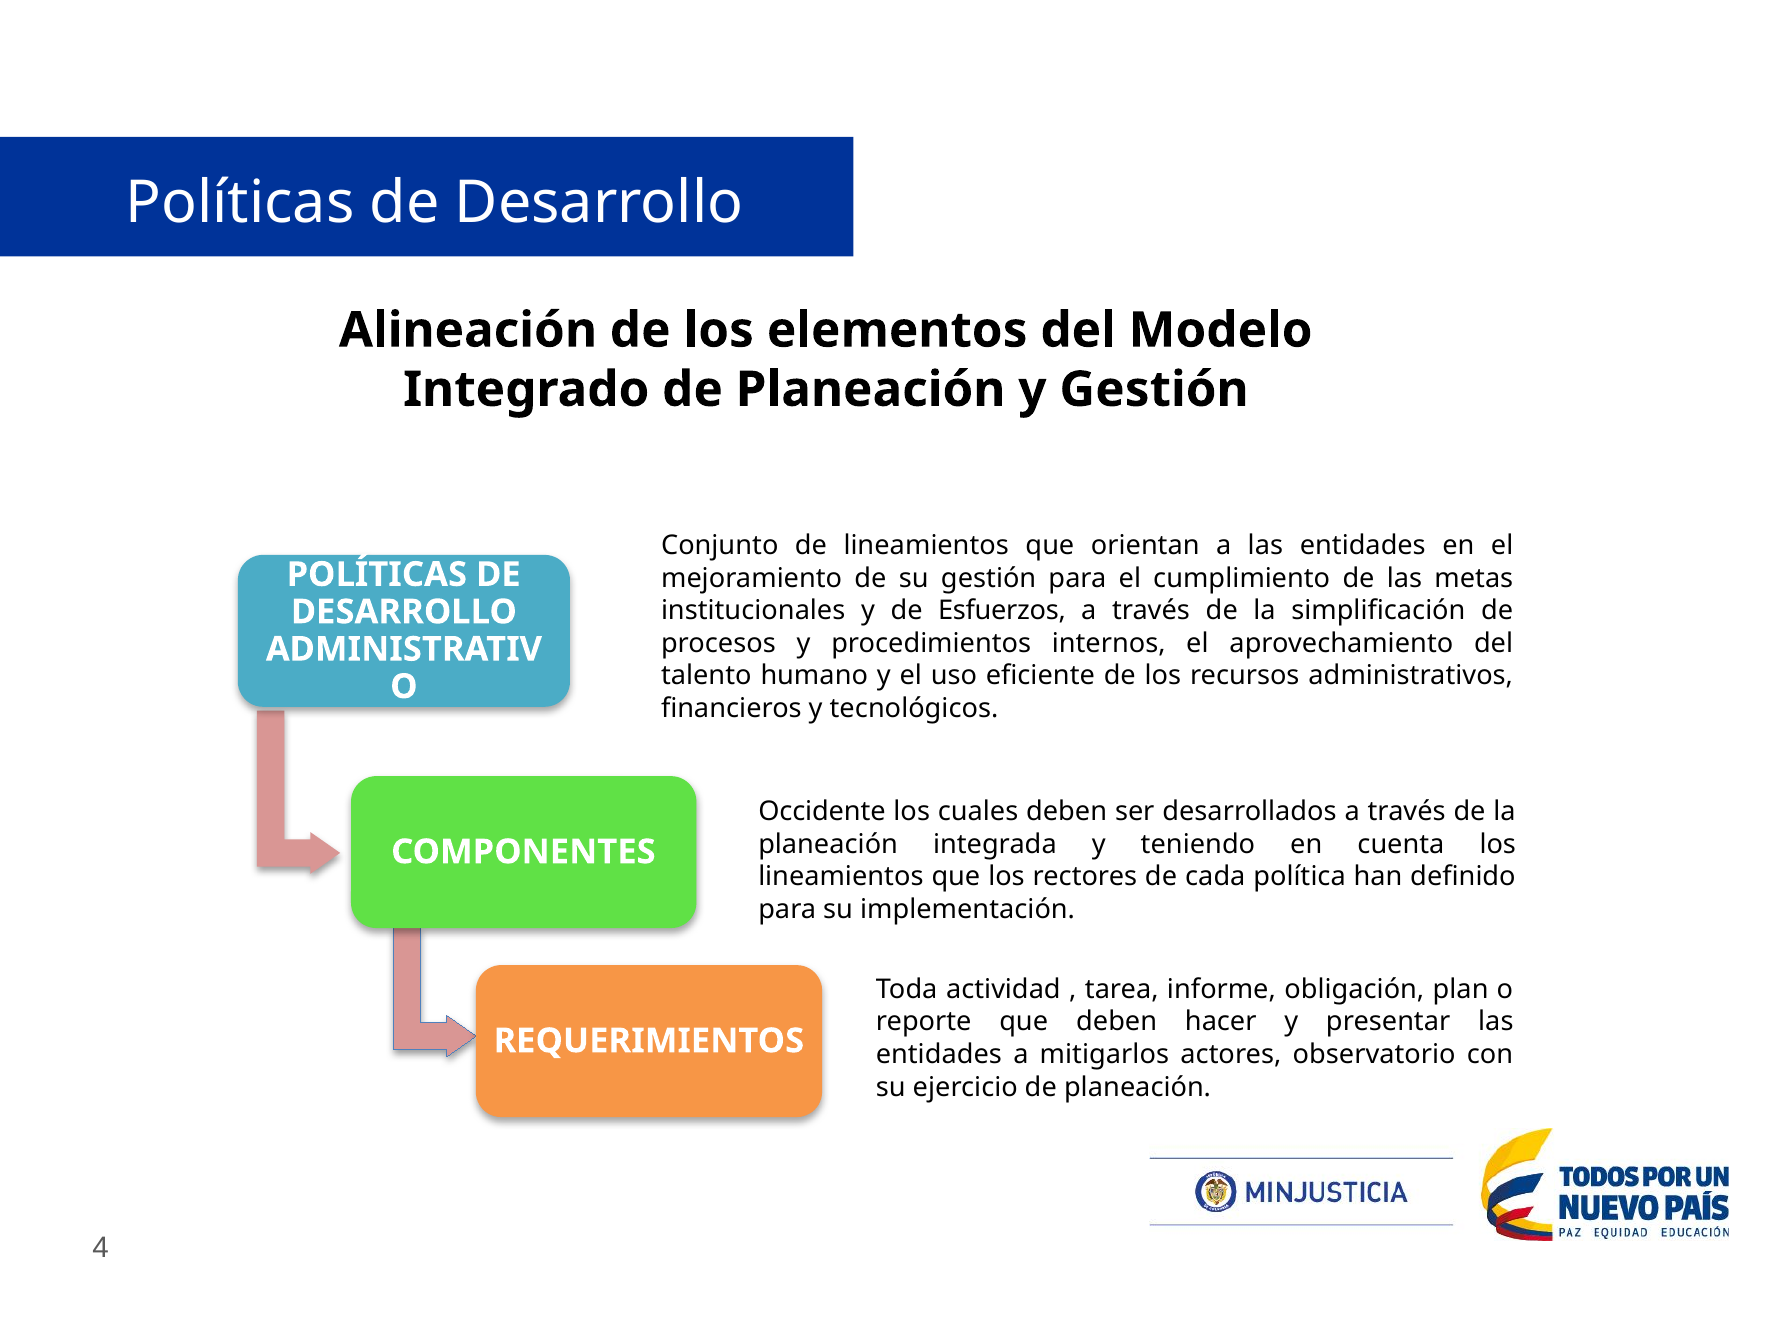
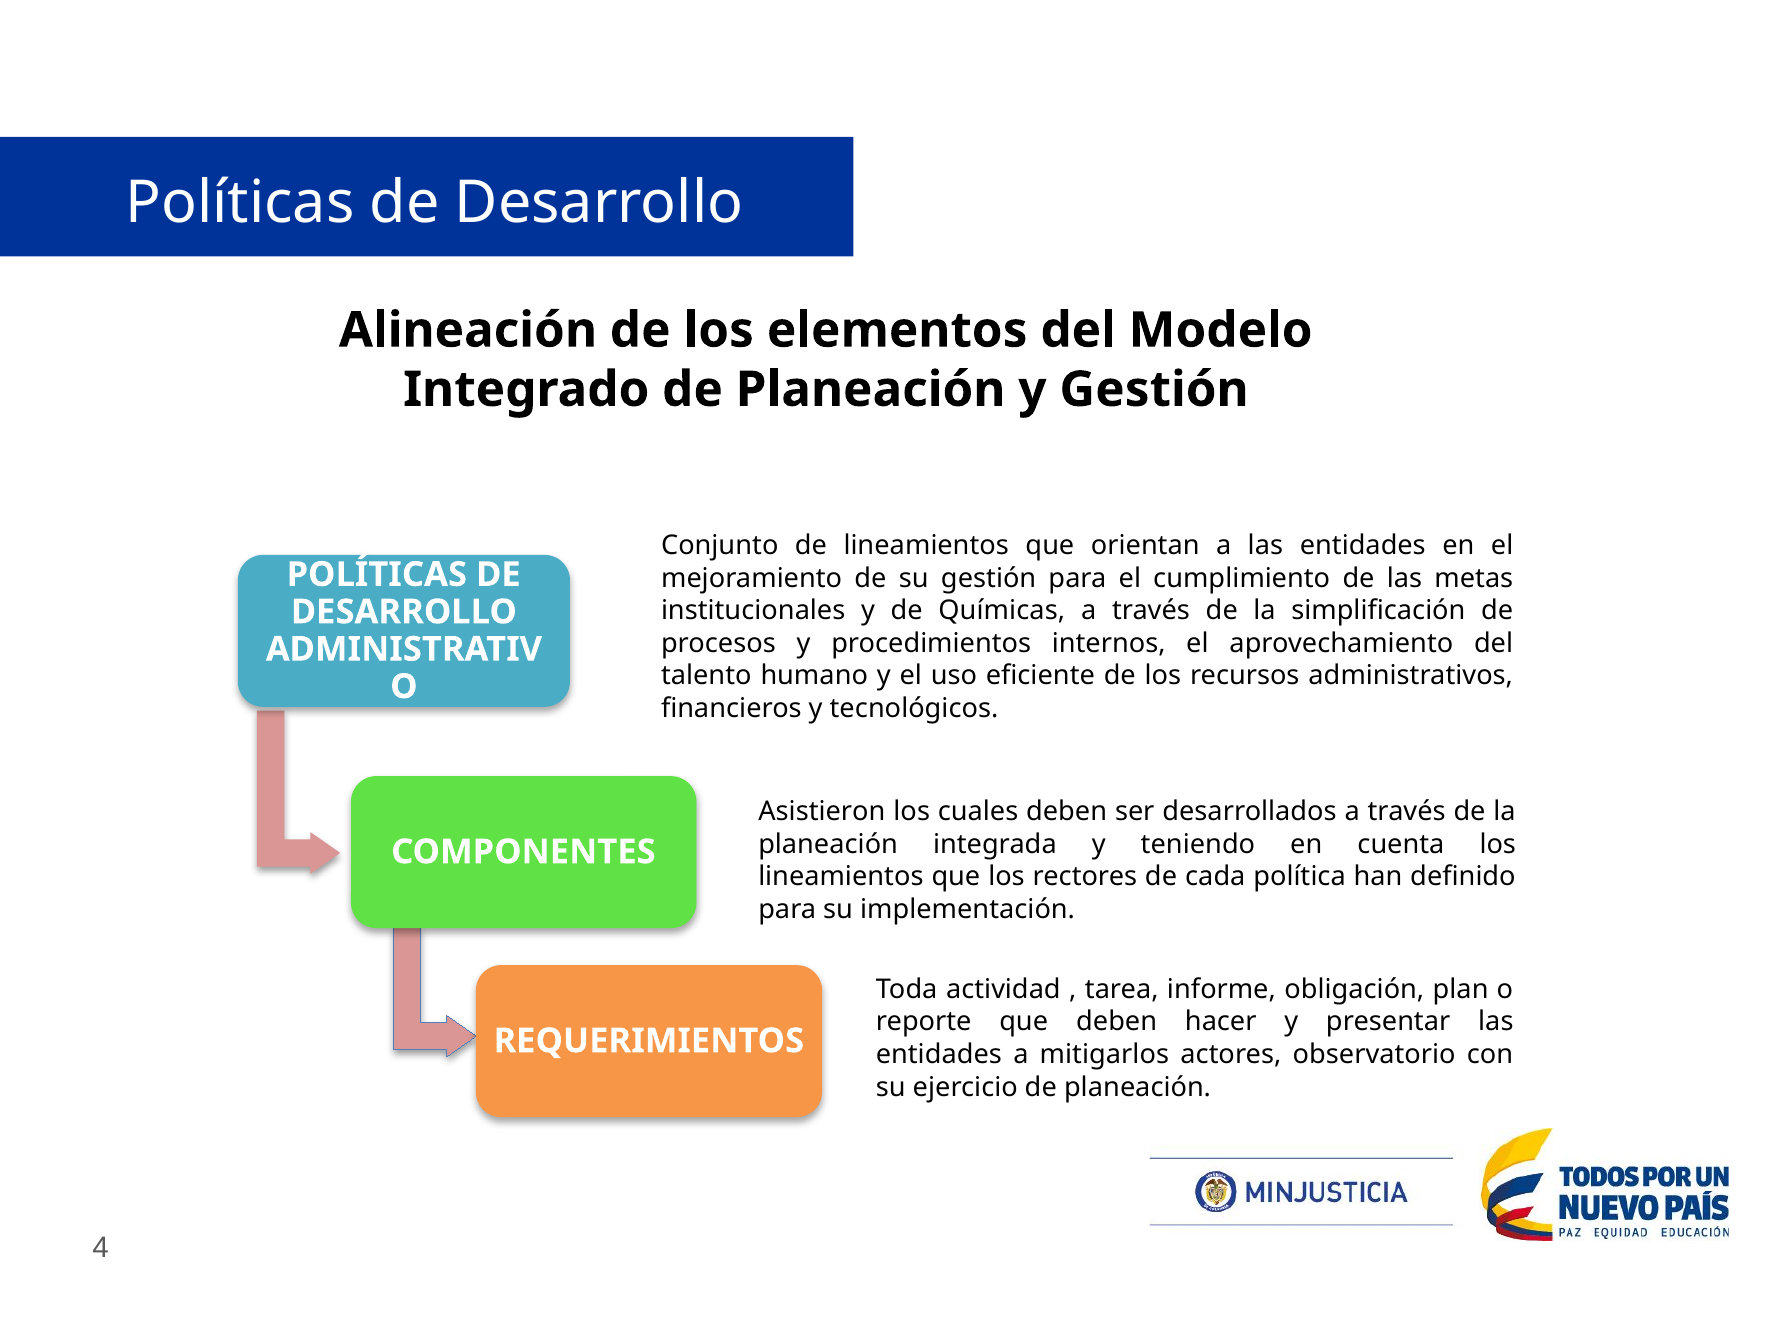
Esfuerzos: Esfuerzos -> Químicas
Occidente: Occidente -> Asistieron
